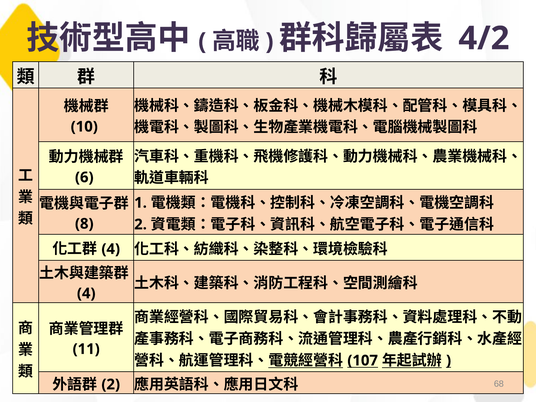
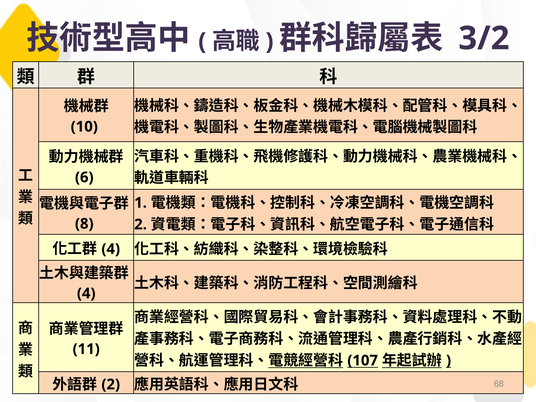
4/2: 4/2 -> 3/2
